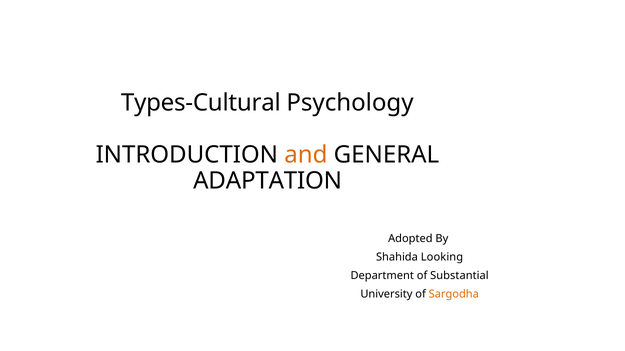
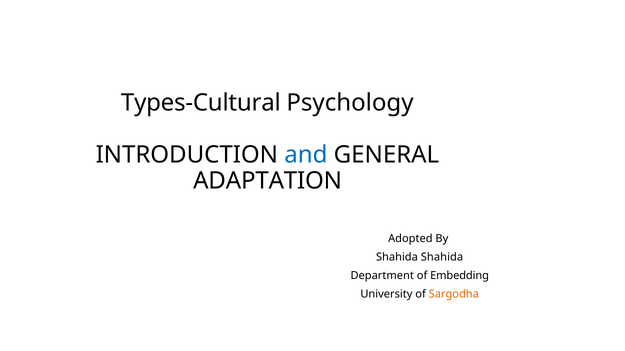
and colour: orange -> blue
Shahida Looking: Looking -> Shahida
Substantial: Substantial -> Embedding
